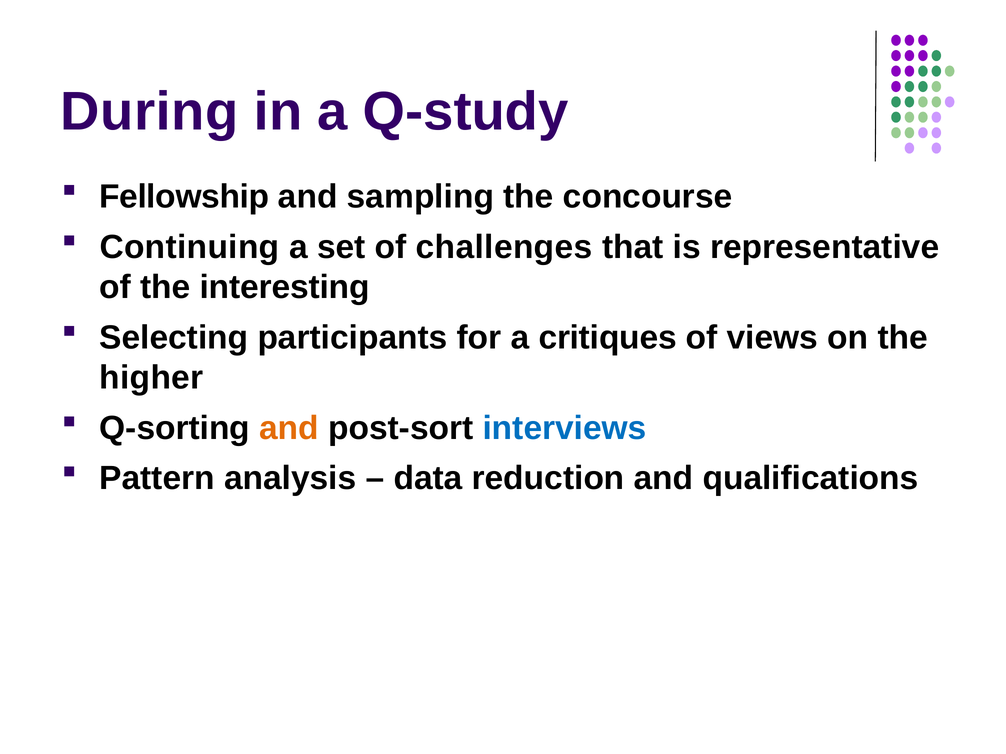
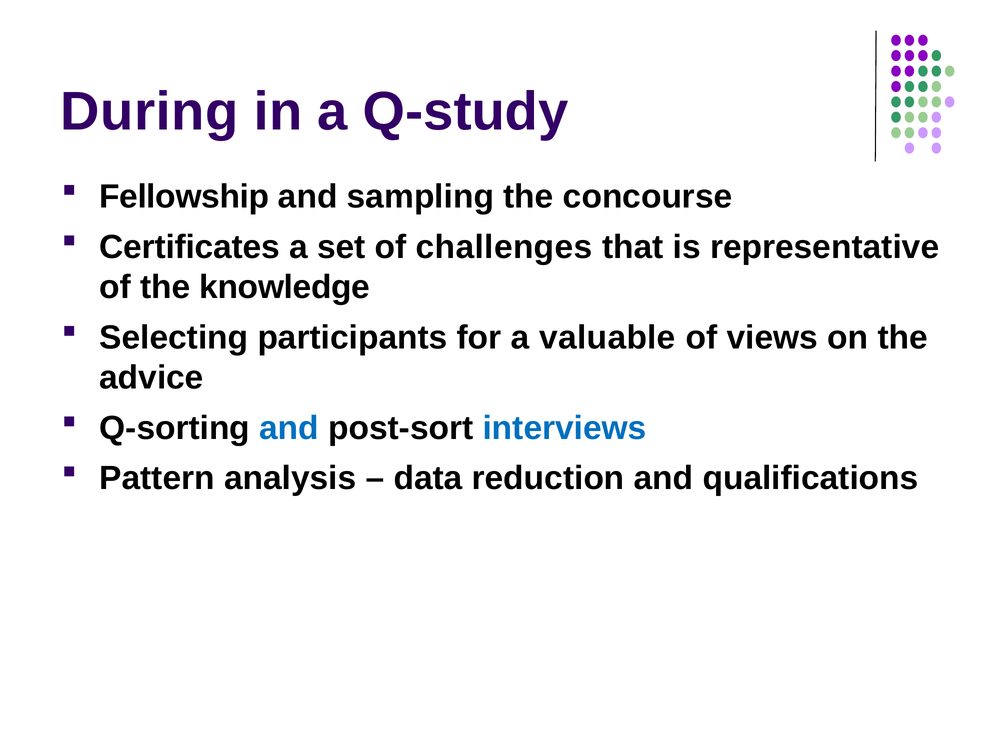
Continuing: Continuing -> Certificates
interesting: interesting -> knowledge
critiques: critiques -> valuable
higher: higher -> advice
and at (289, 428) colour: orange -> blue
